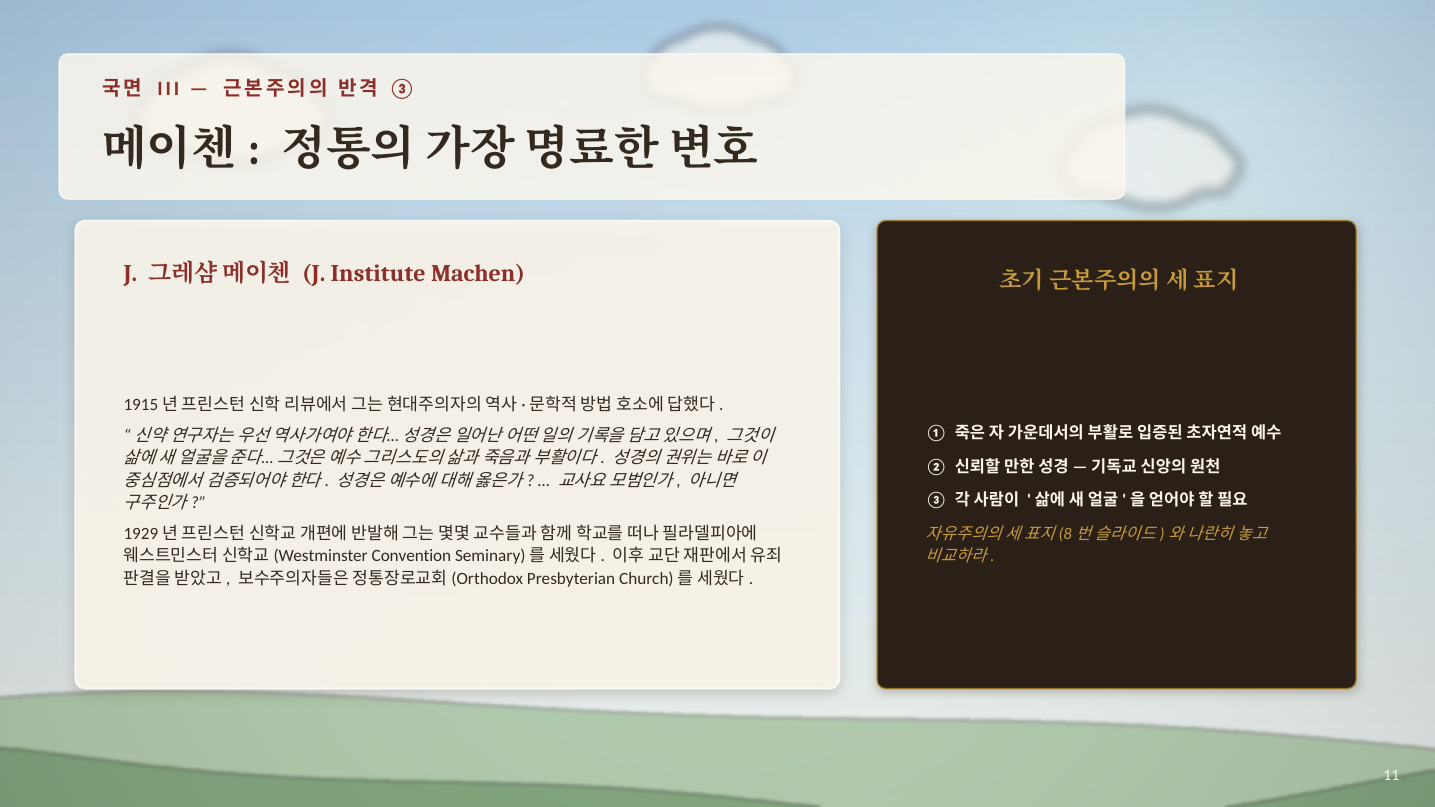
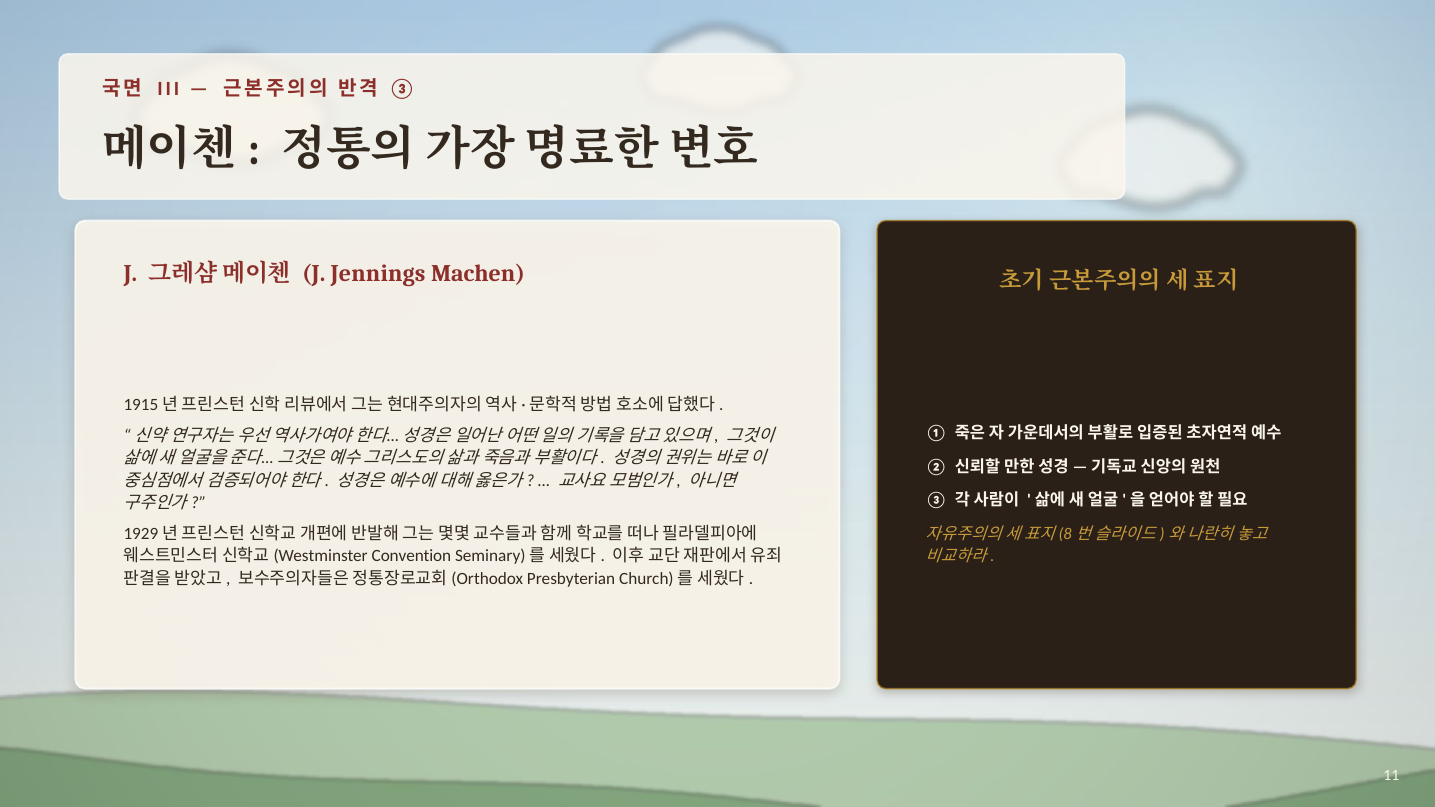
Institute: Institute -> Jennings
